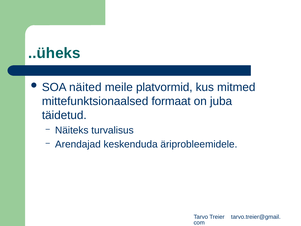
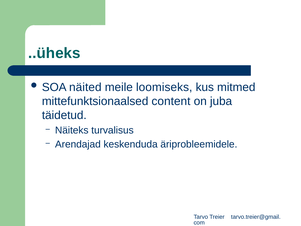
platvormid: platvormid -> loomiseks
formaat: formaat -> content
